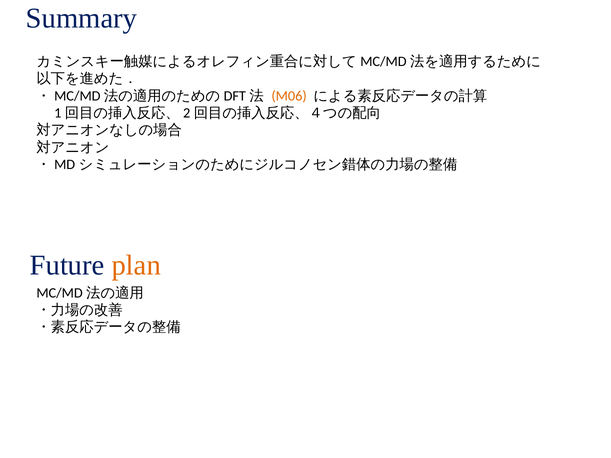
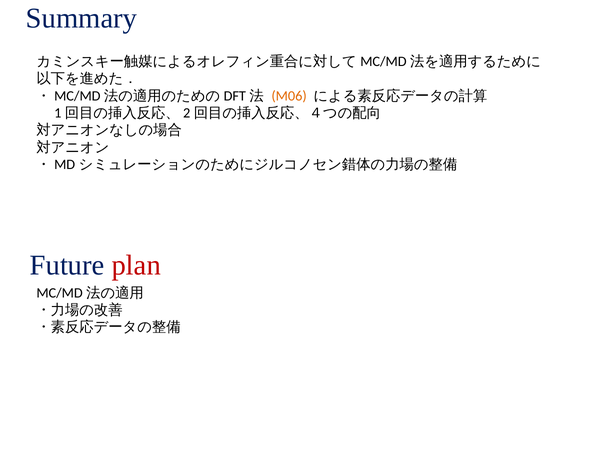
plan colour: orange -> red
